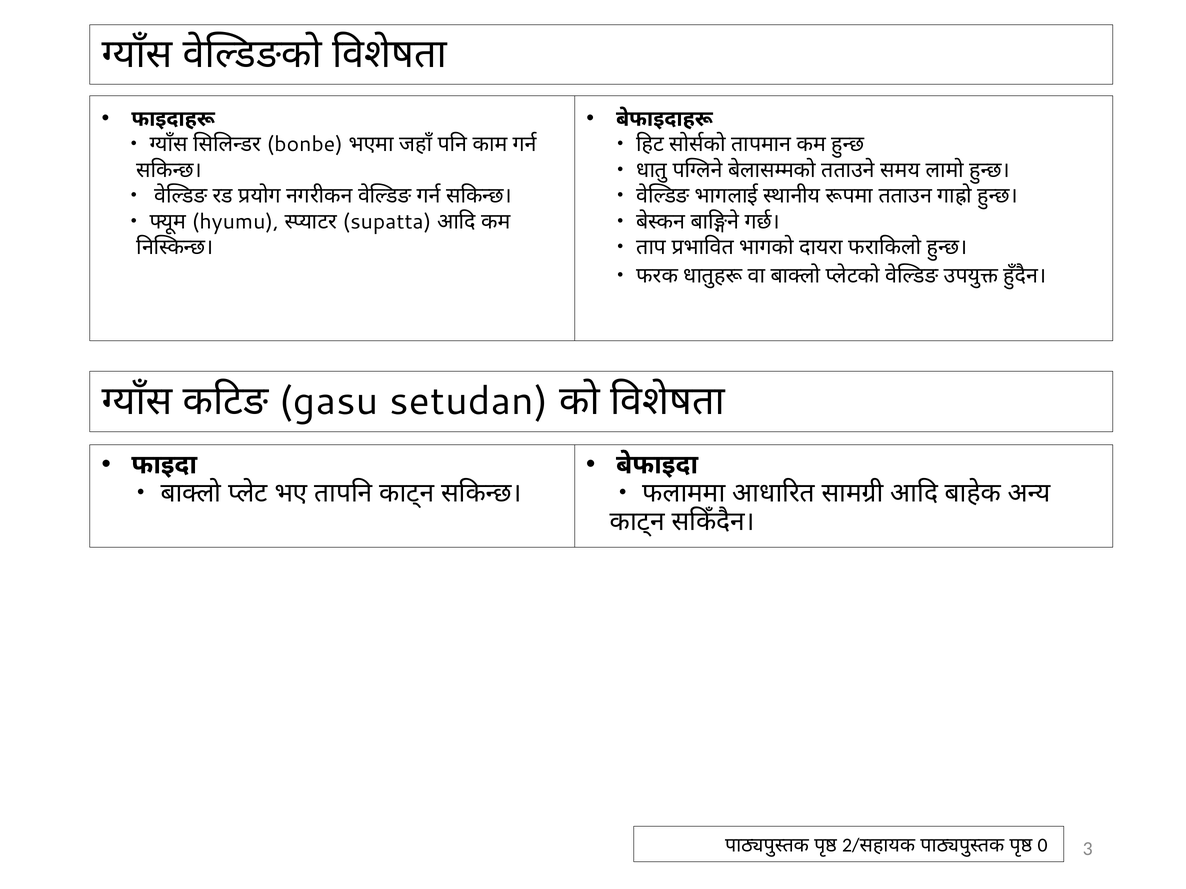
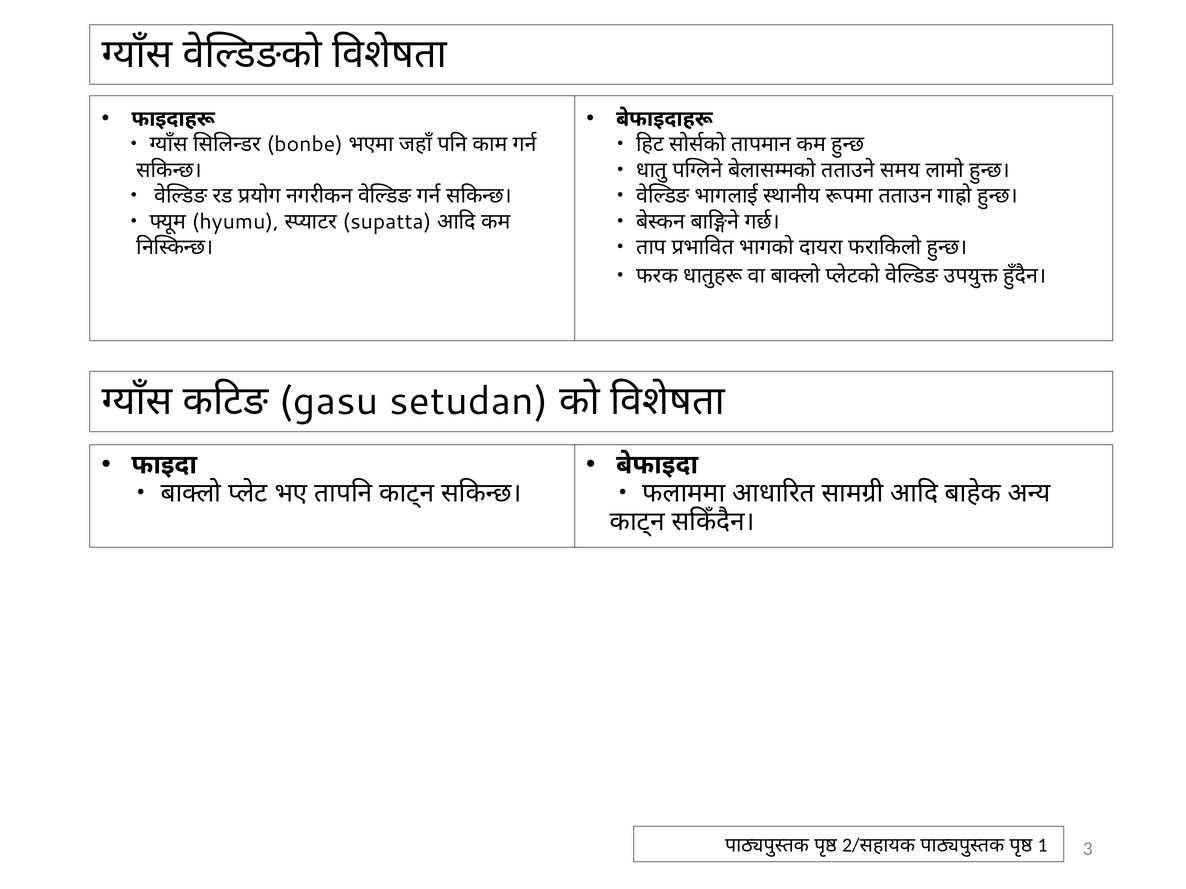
0: 0 -> 1
